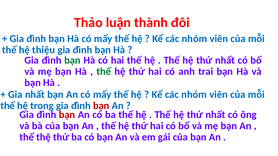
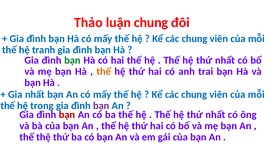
luận thành: thành -> chung
nhóm at (194, 39): nhóm -> chung
thiệu: thiệu -> tranh
thế at (104, 72) colour: green -> orange
nhóm at (194, 95): nhóm -> chung
bạn at (101, 106) colour: red -> purple
